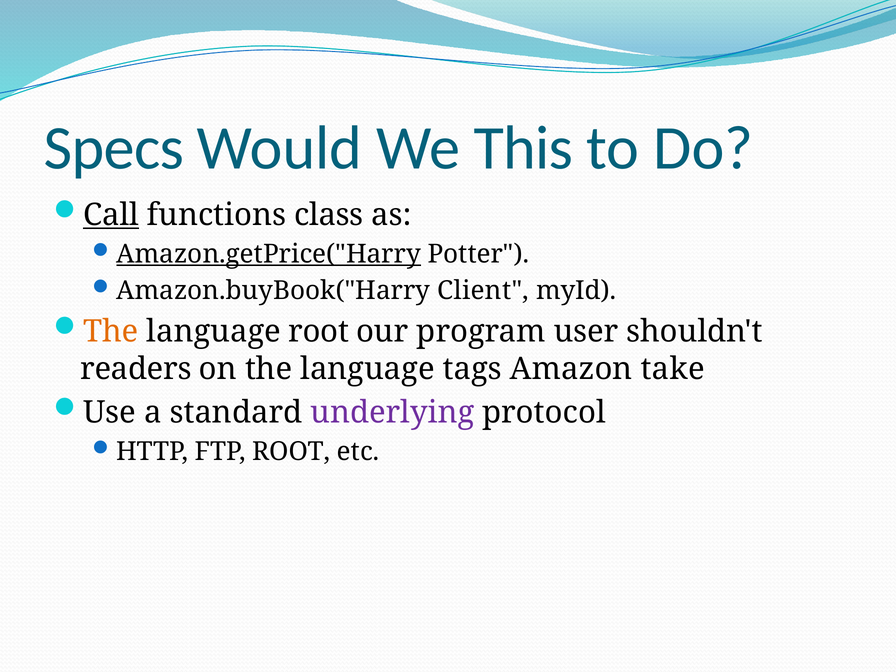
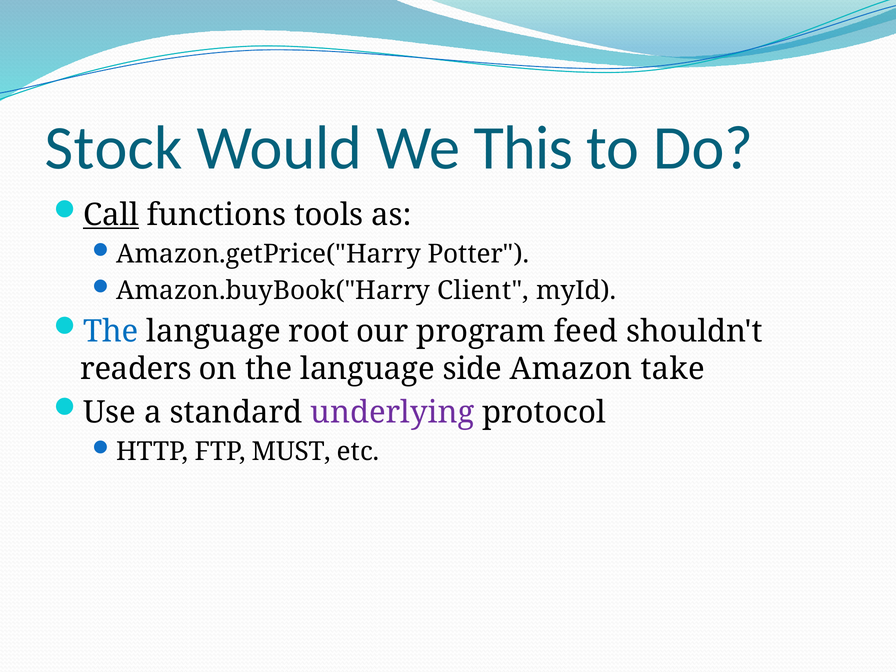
Specs: Specs -> Stock
class: class -> tools
Amazon.getPrice("Harry underline: present -> none
The at (111, 332) colour: orange -> blue
user: user -> feed
tags: tags -> side
FTP ROOT: ROOT -> MUST
